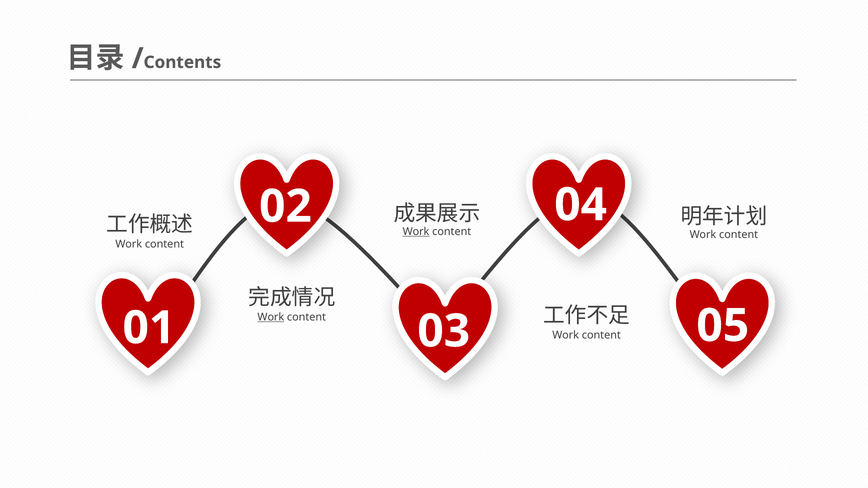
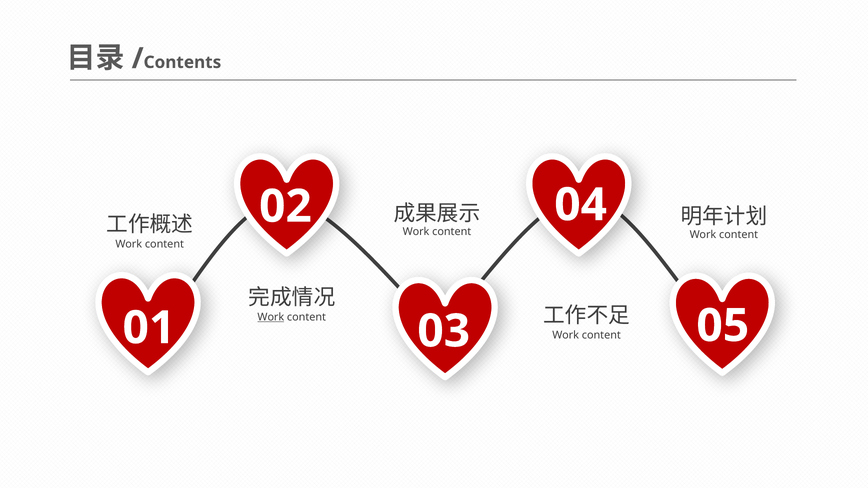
Work at (416, 232) underline: present -> none
